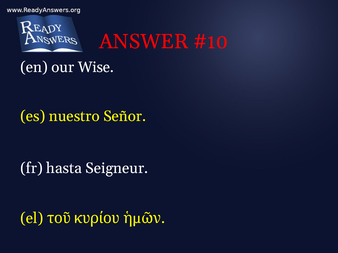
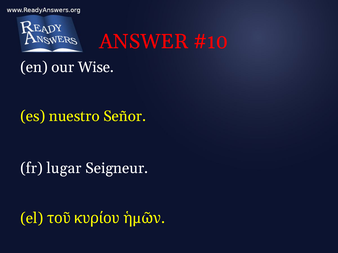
hasta: hasta -> lugar
